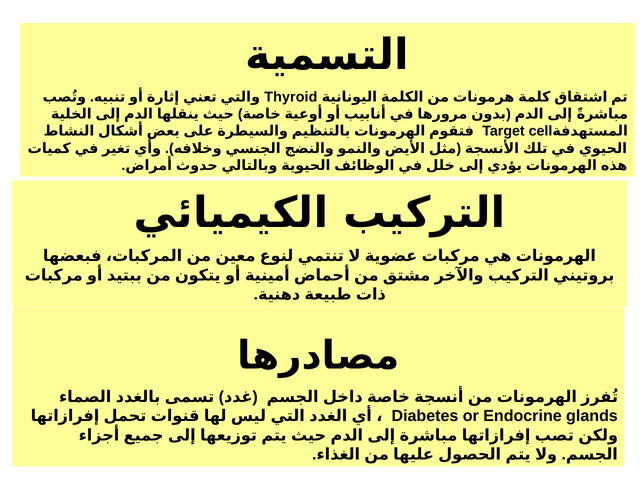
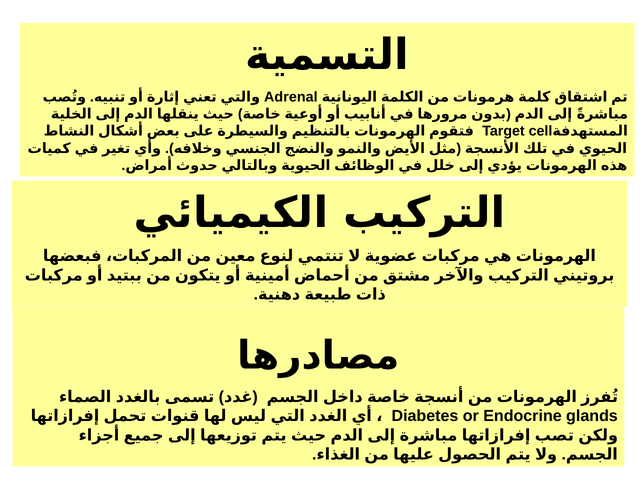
Thyroid: Thyroid -> Adrenal
